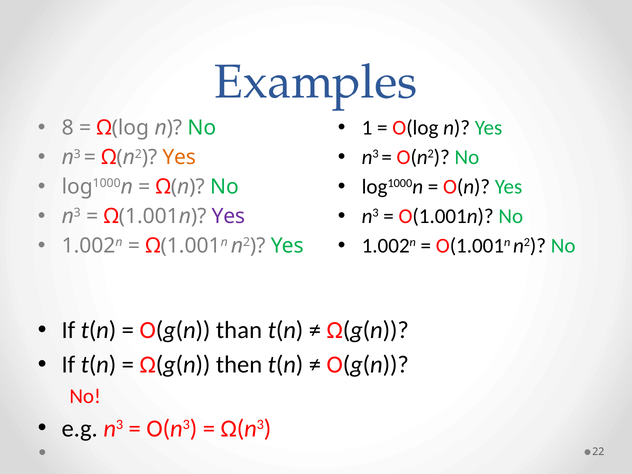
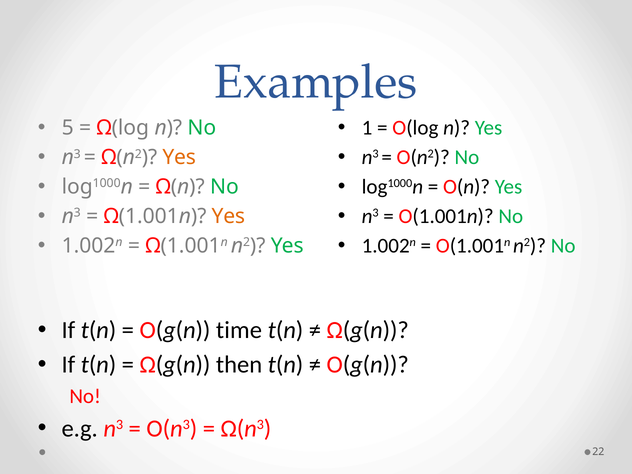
8: 8 -> 5
Yes at (228, 216) colour: purple -> orange
than: than -> time
